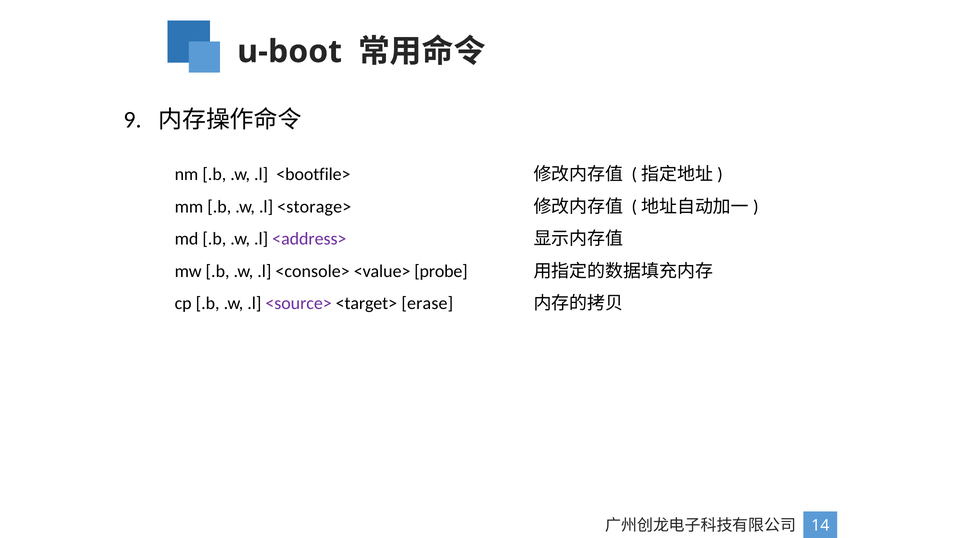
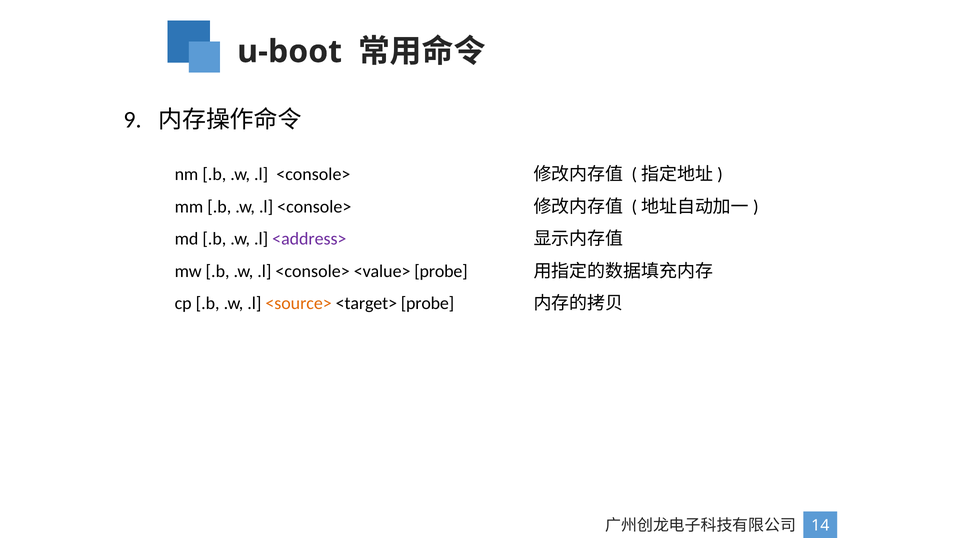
<bootfile> at (313, 175): <bootfile> -> <console>
<storage> at (314, 207): <storage> -> <console>
<source> colour: purple -> orange
<target> erase: erase -> probe
